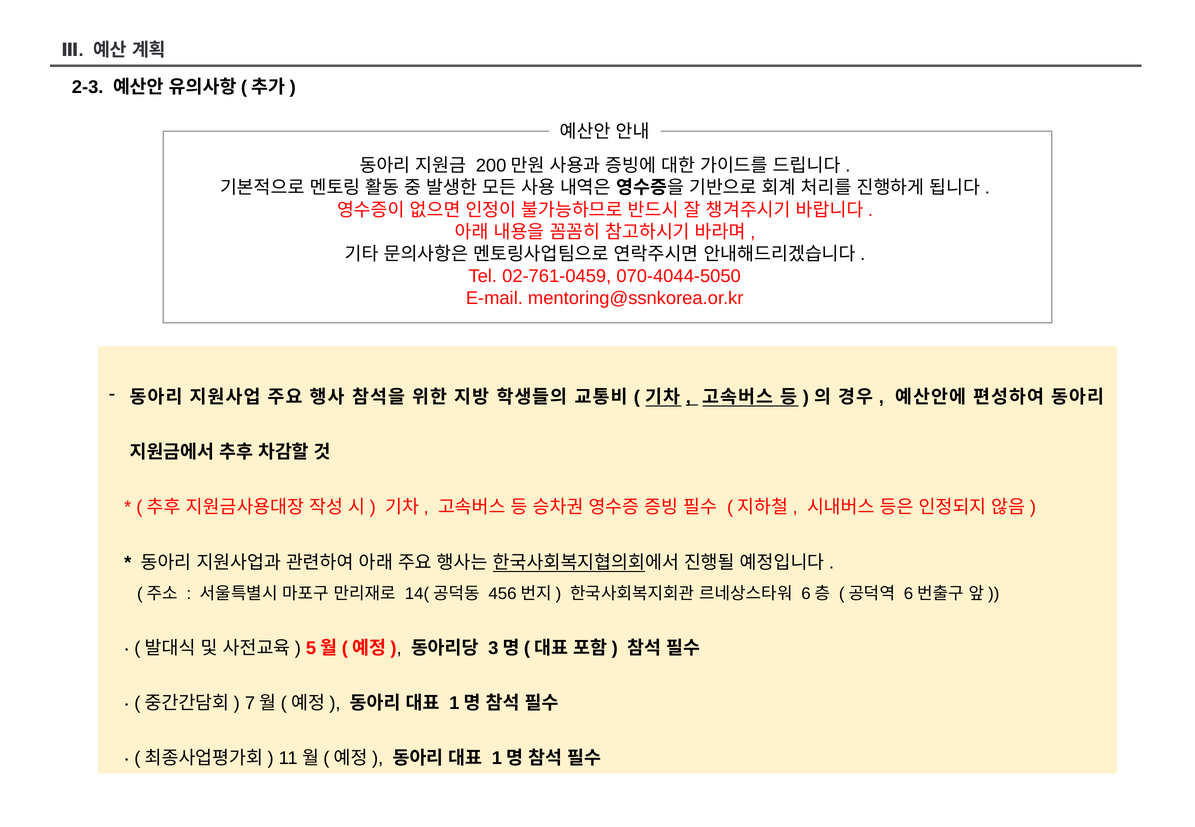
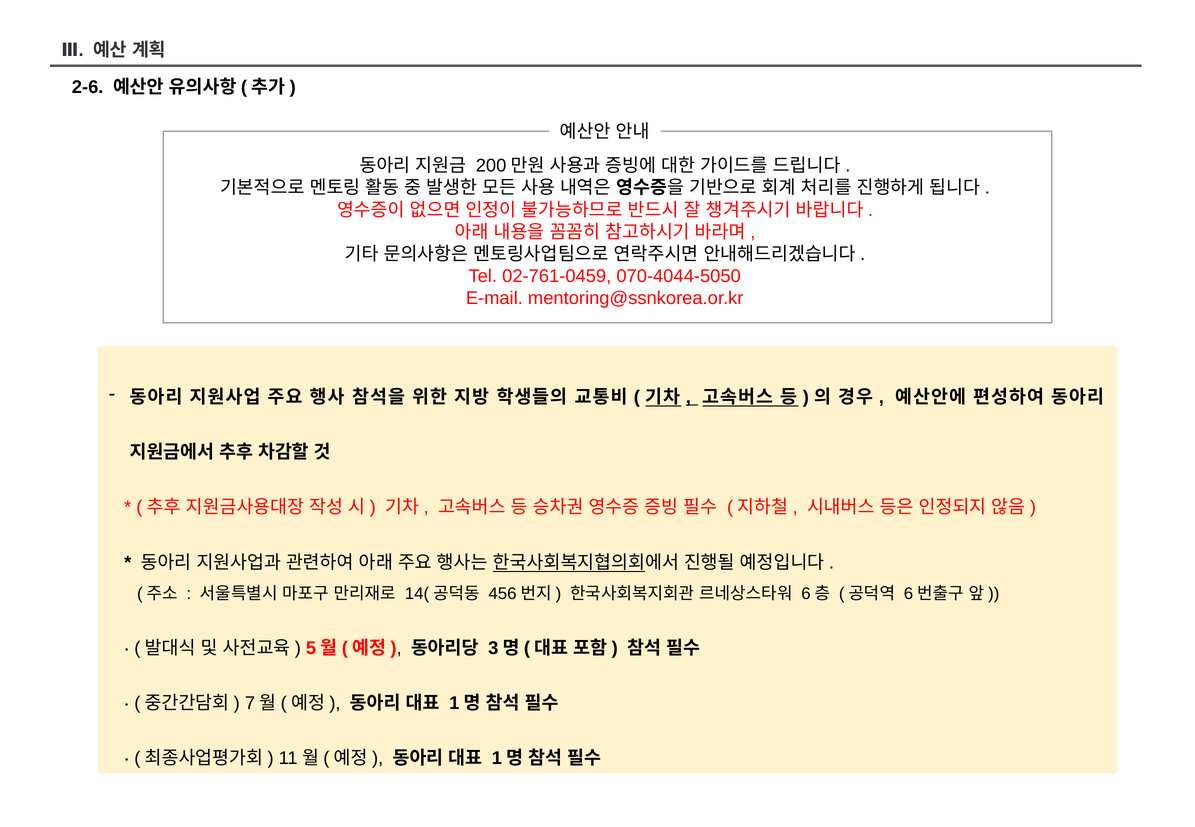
2-3: 2-3 -> 2-6
